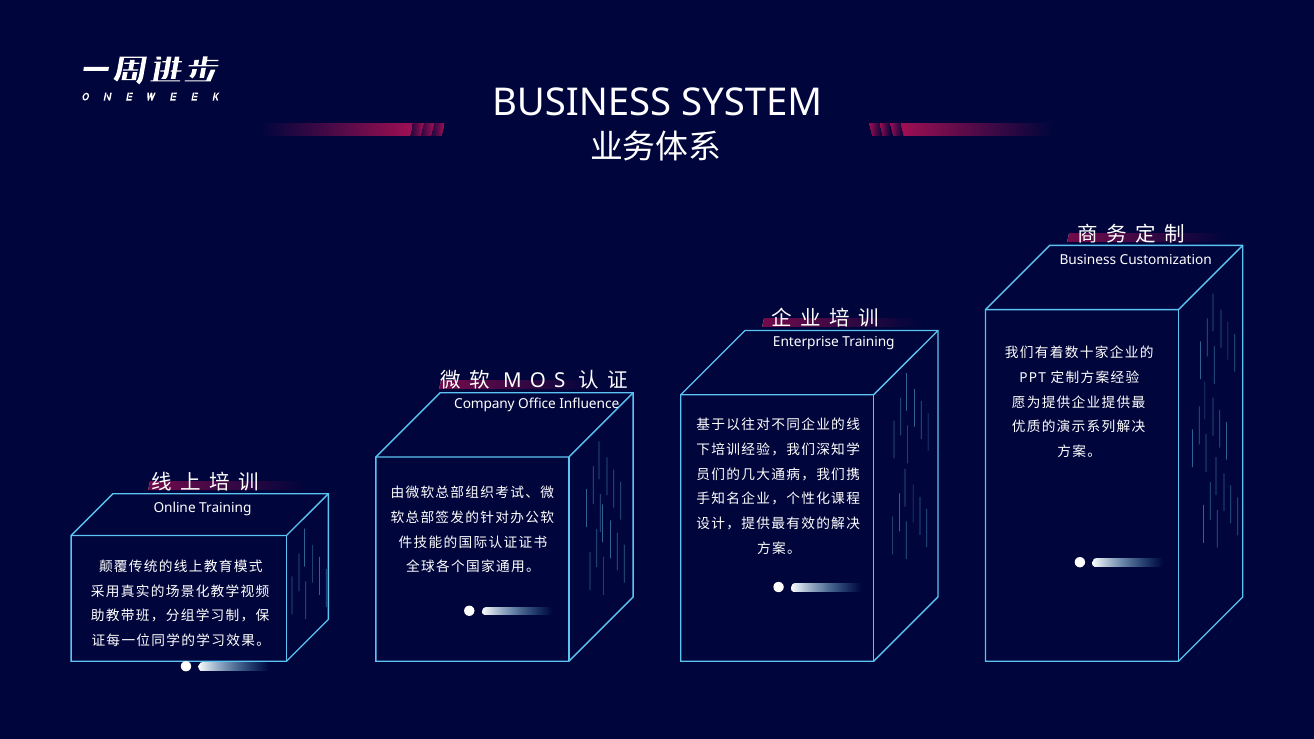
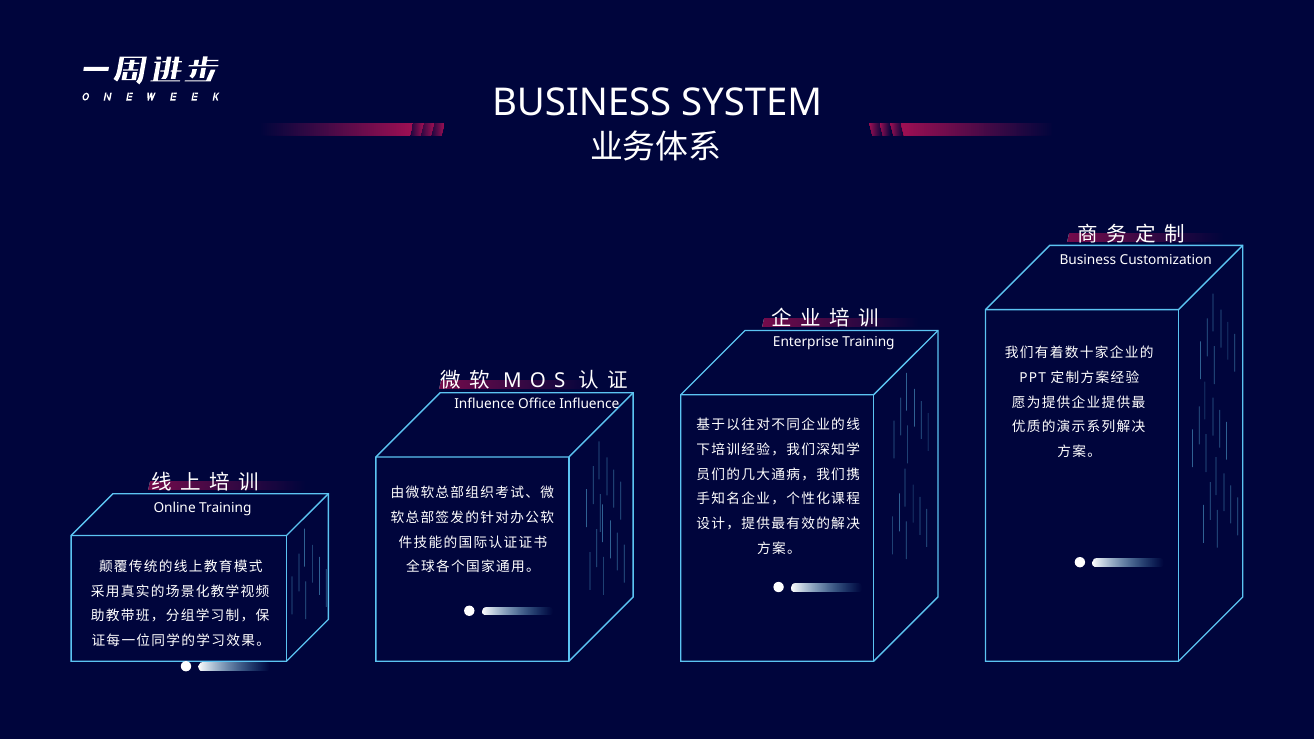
Company at (484, 404): Company -> Influence
